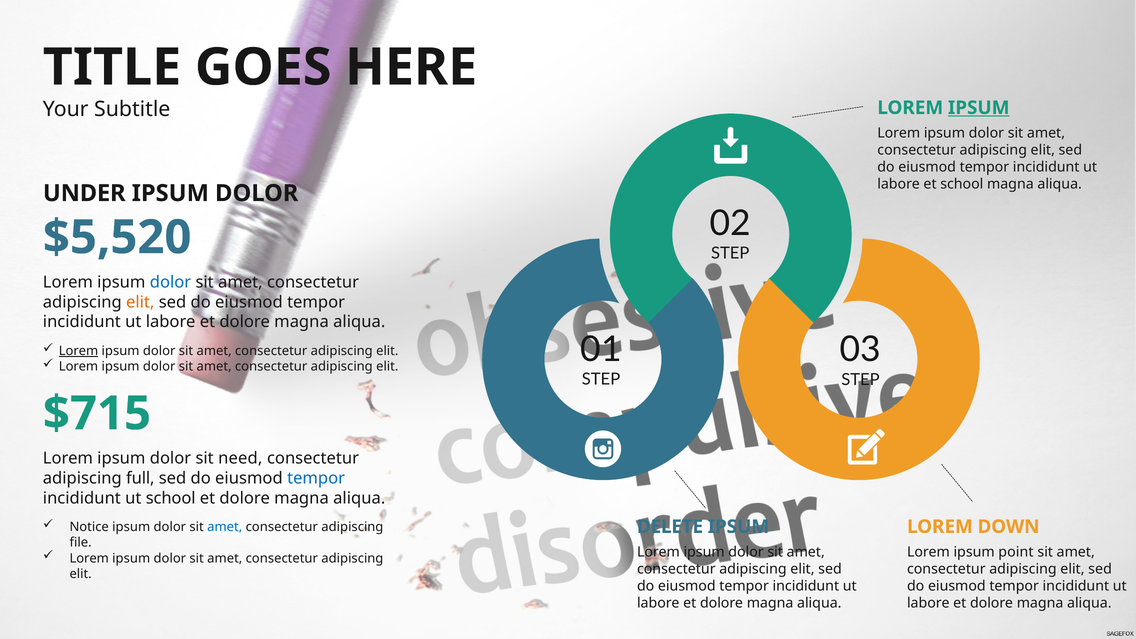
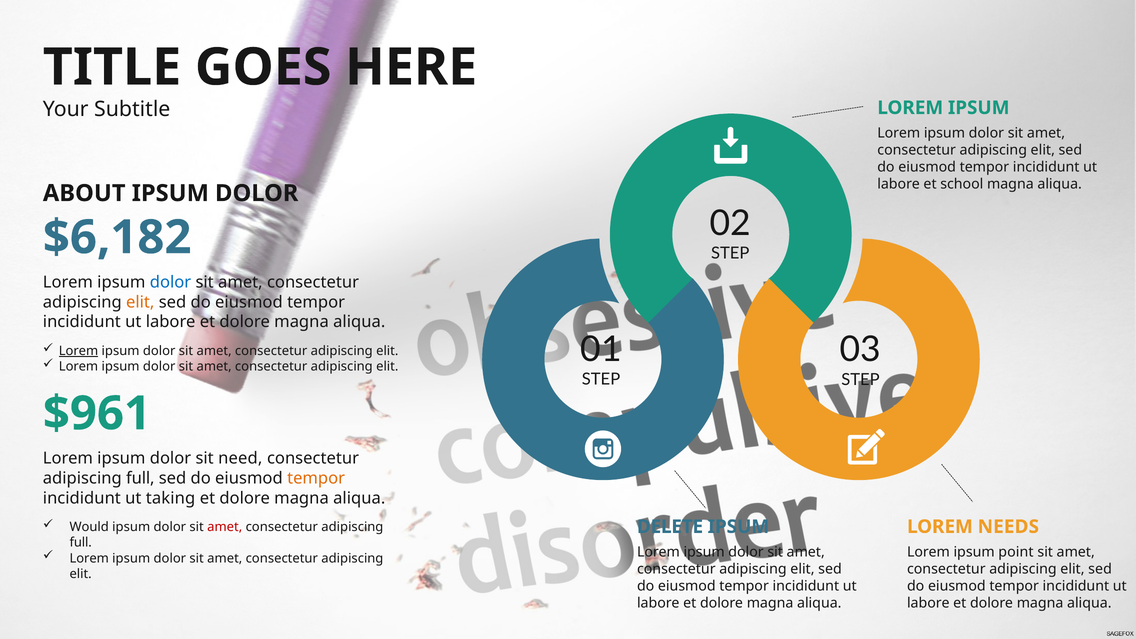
IPSUM at (979, 108) underline: present -> none
UNDER: UNDER -> ABOUT
$5,520: $5,520 -> $6,182
$715: $715 -> $961
tempor at (316, 478) colour: blue -> orange
ut school: school -> taking
Notice: Notice -> Would
amet at (225, 527) colour: blue -> red
DOWN: DOWN -> NEEDS
file at (81, 543): file -> full
